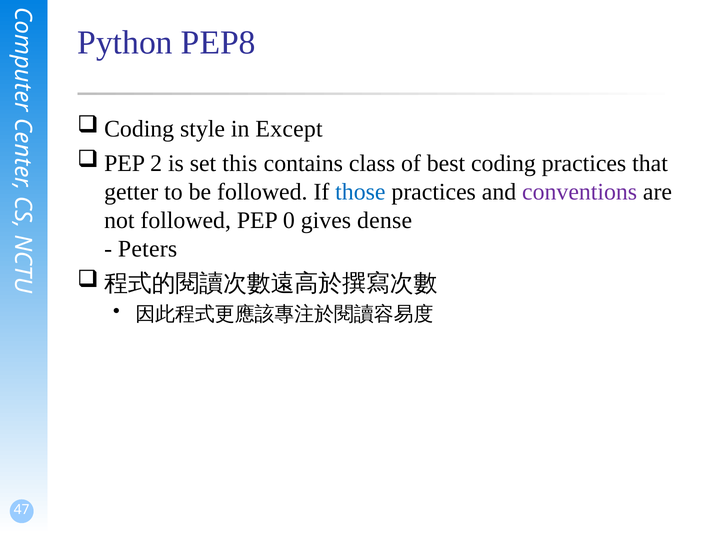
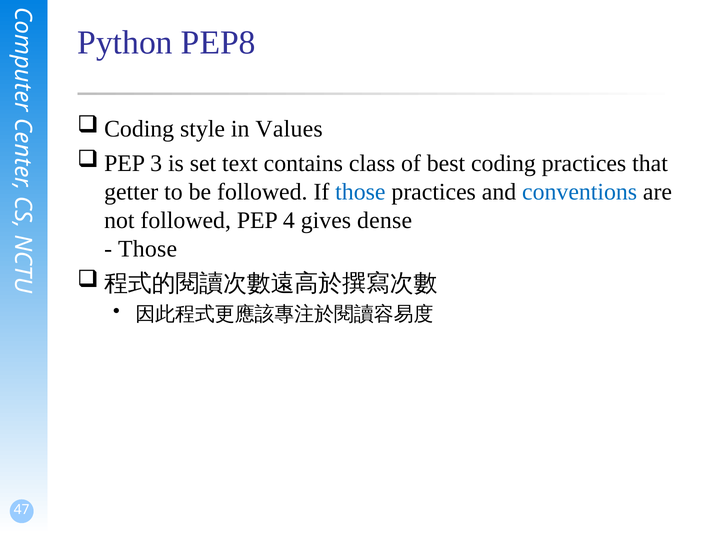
Except: Except -> Values
2: 2 -> 3
this: this -> text
conventions colour: purple -> blue
0: 0 -> 4
Peters at (148, 249): Peters -> Those
